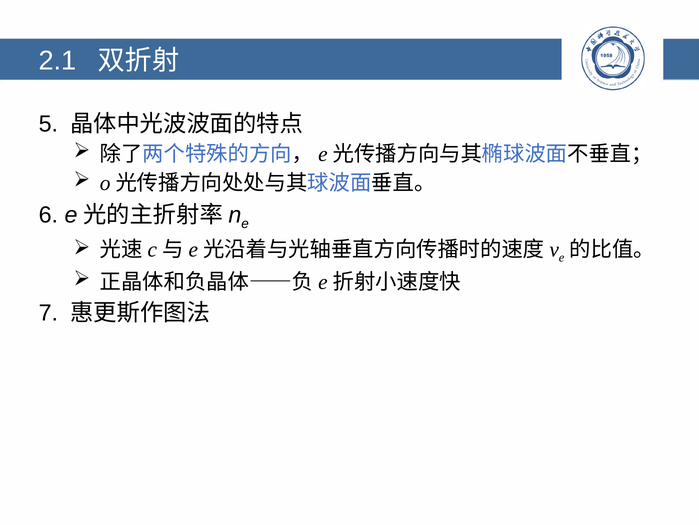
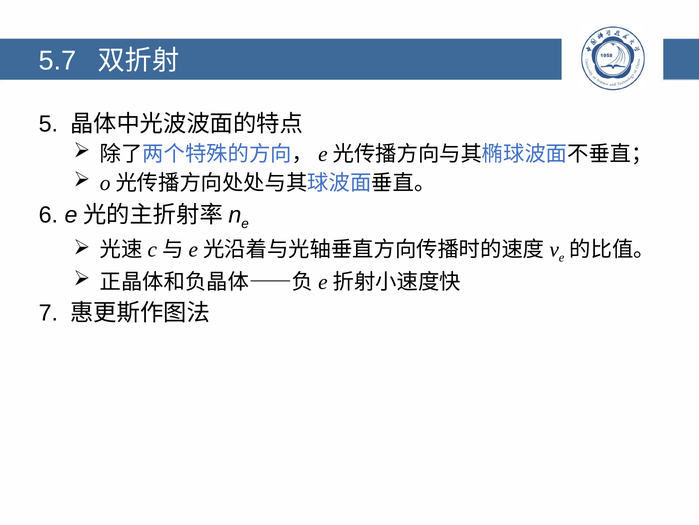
2.1: 2.1 -> 5.7
